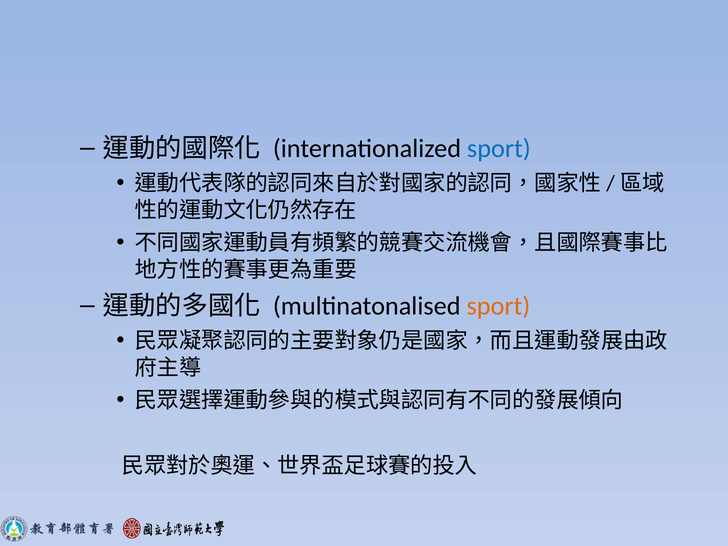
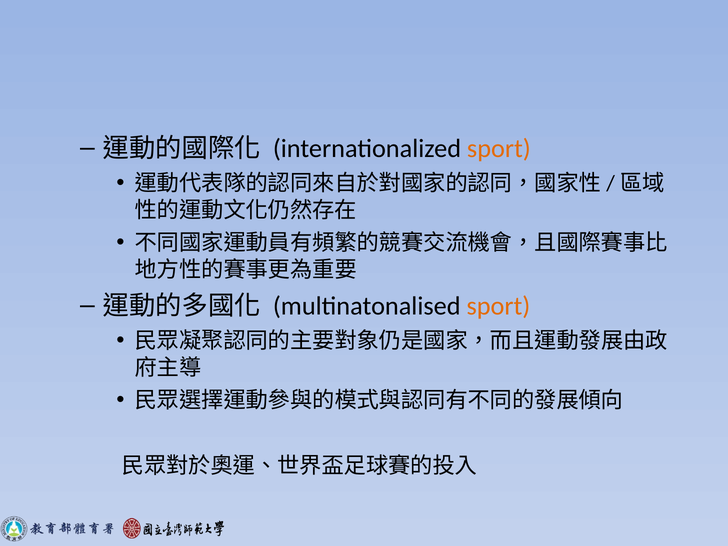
sport at (499, 149) colour: blue -> orange
